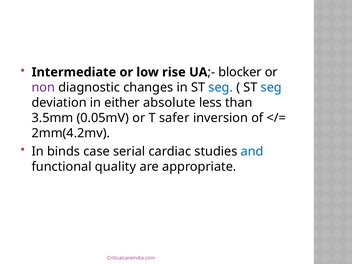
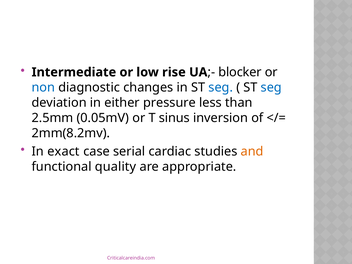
non colour: purple -> blue
absolute: absolute -> pressure
3.5mm: 3.5mm -> 2.5mm
safer: safer -> sinus
2mm(4.2mv: 2mm(4.2mv -> 2mm(8.2mv
binds: binds -> exact
and colour: blue -> orange
